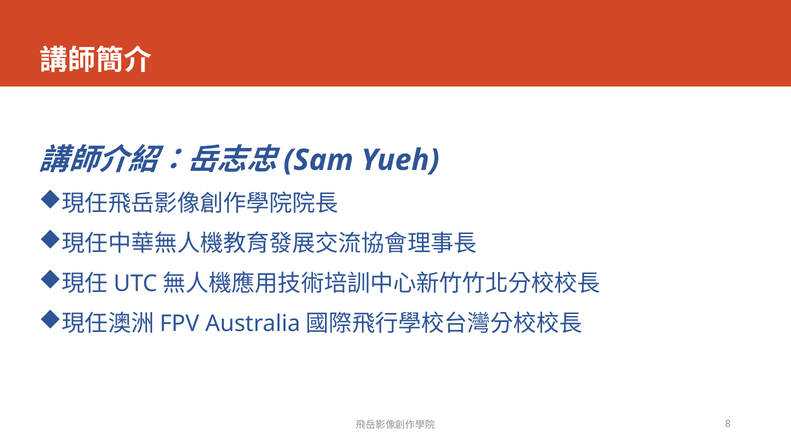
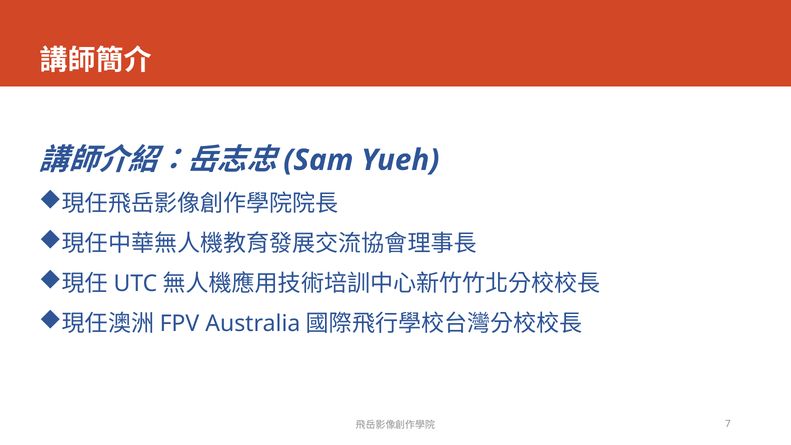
8: 8 -> 7
